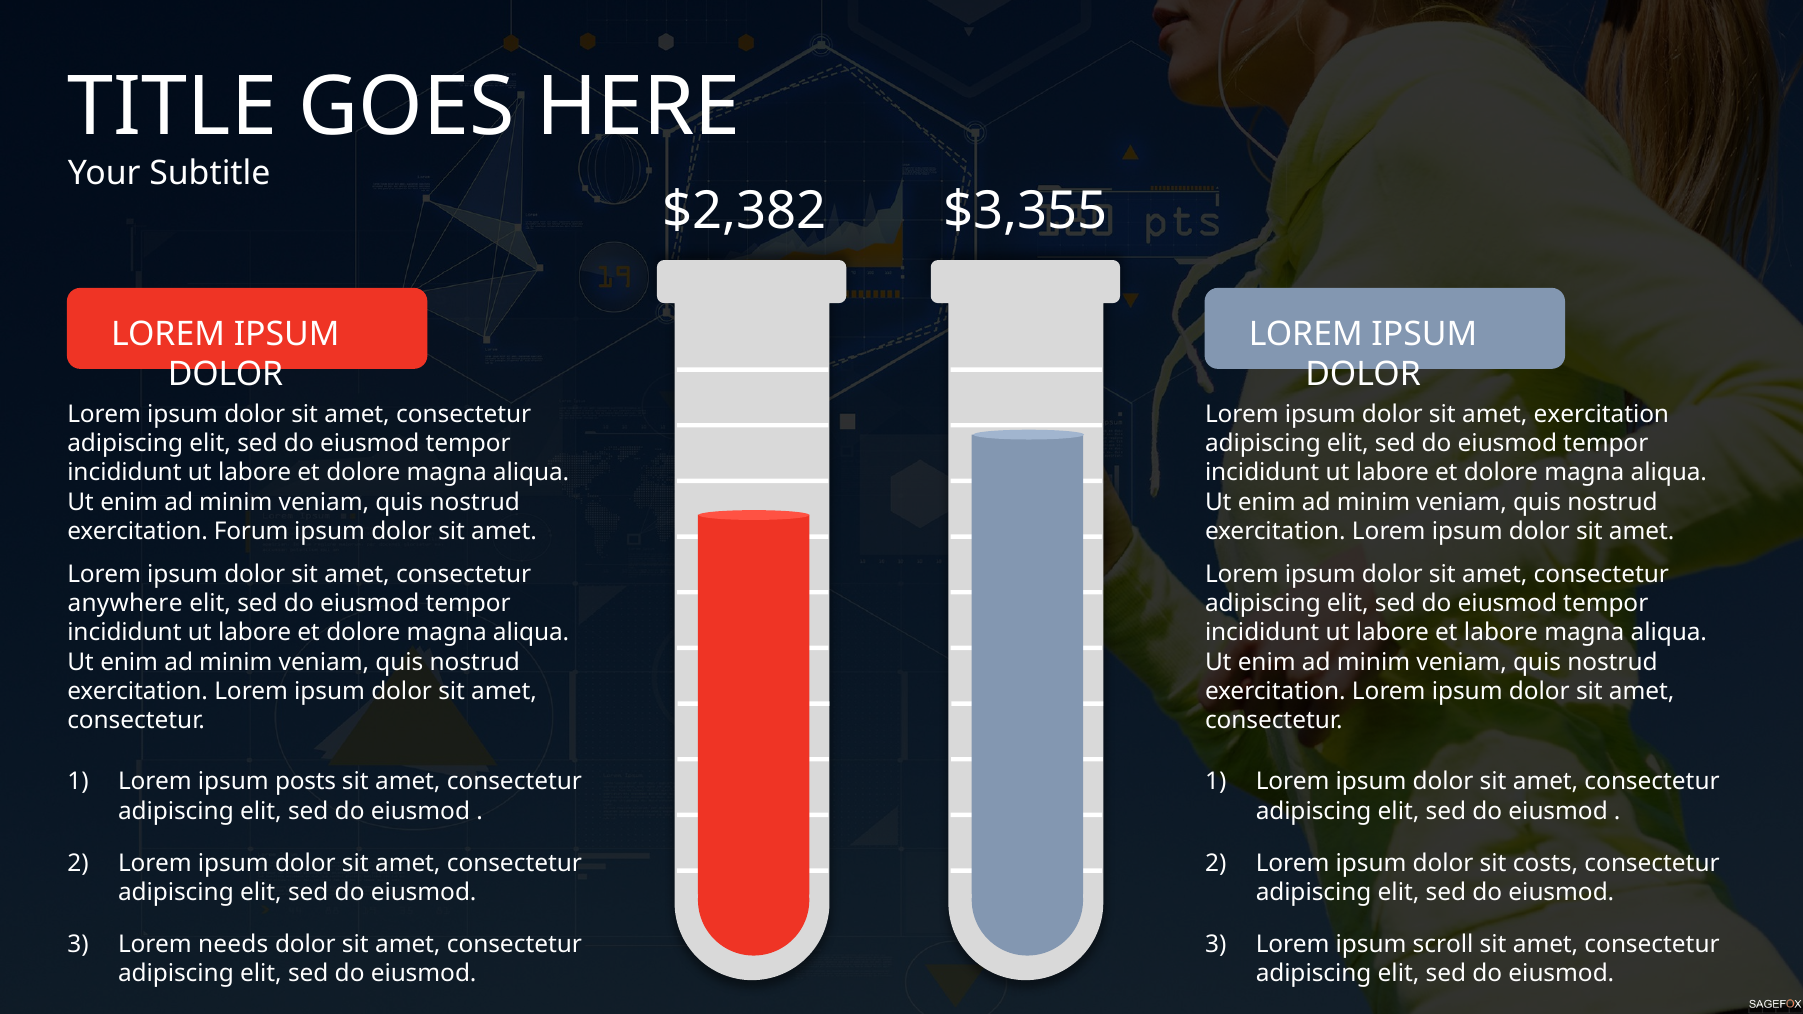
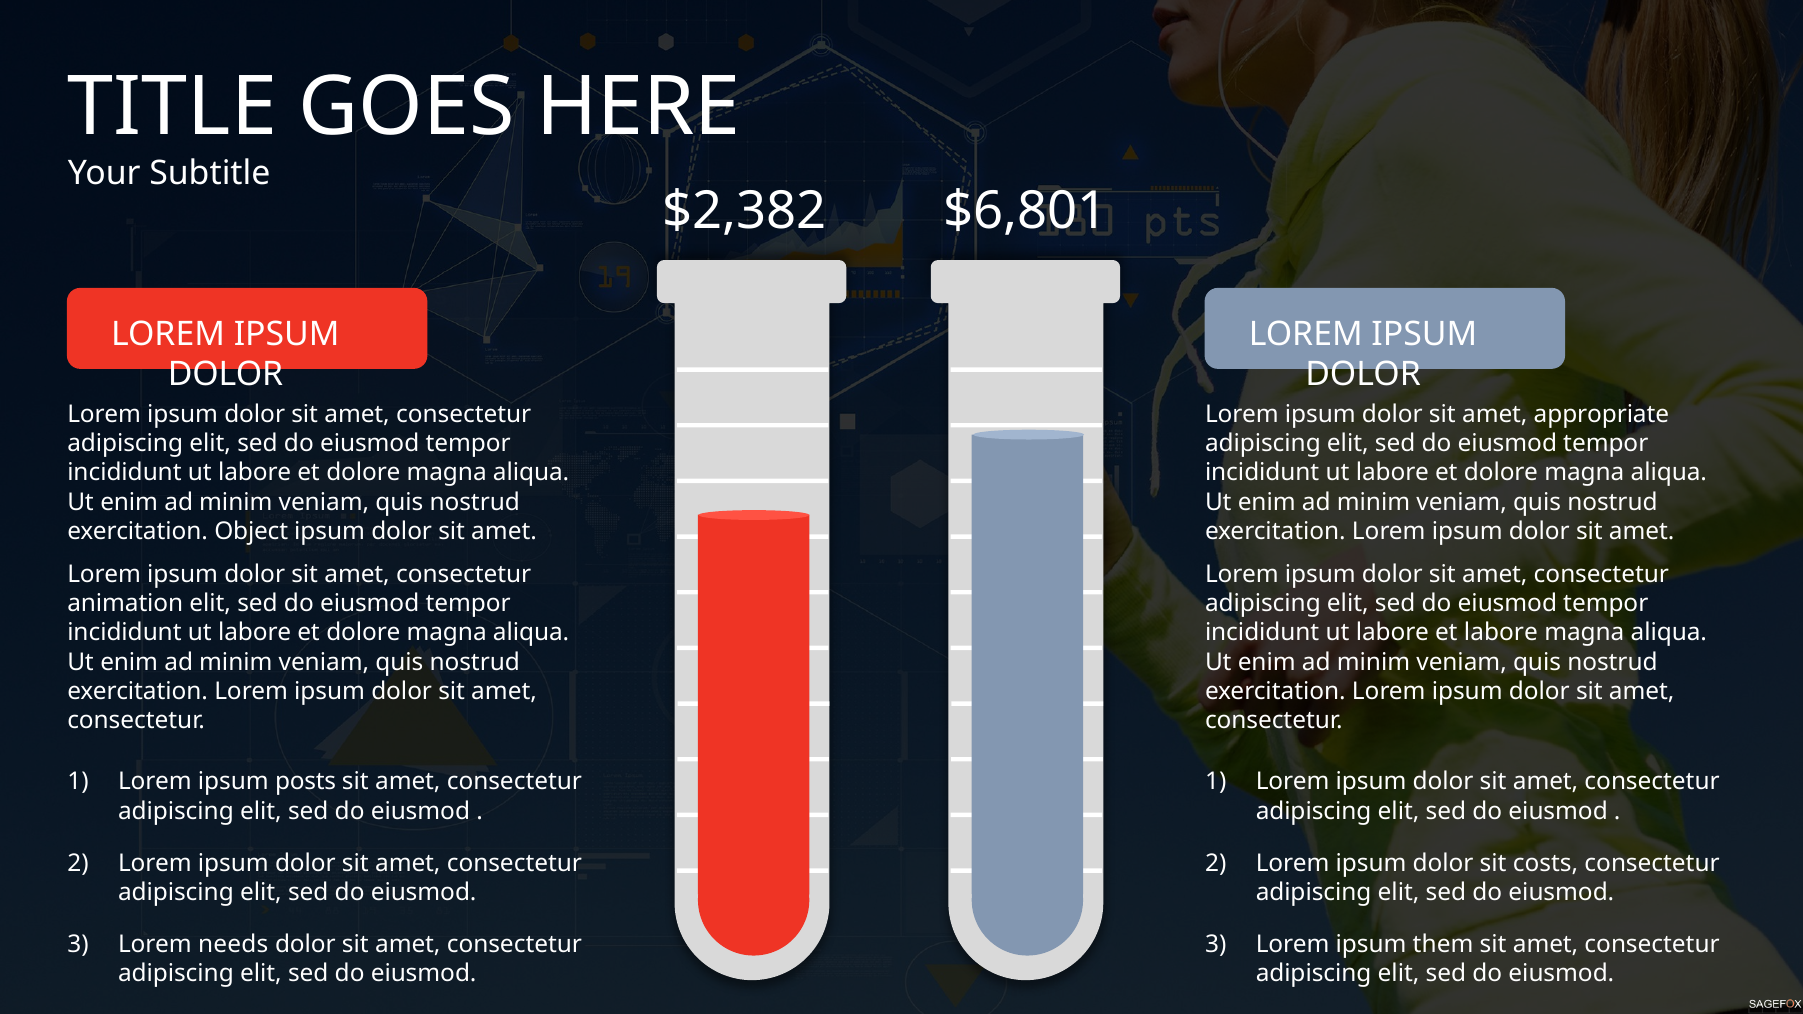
$3,355: $3,355 -> $6,801
amet exercitation: exercitation -> appropriate
Forum: Forum -> Object
anywhere: anywhere -> animation
scroll: scroll -> them
